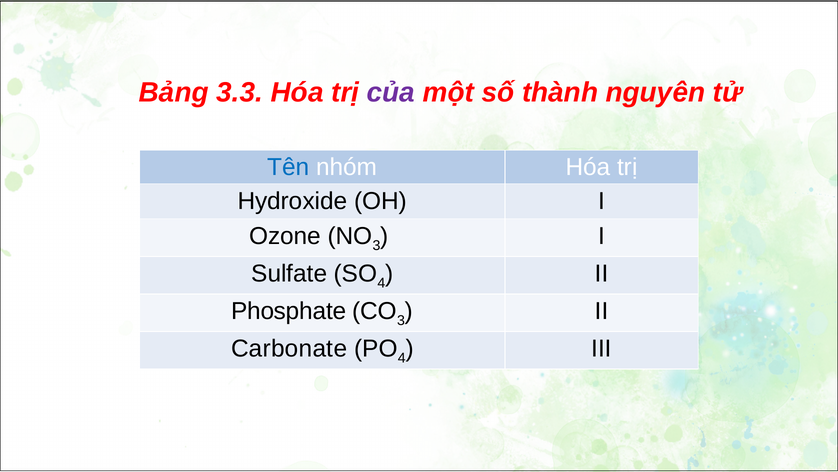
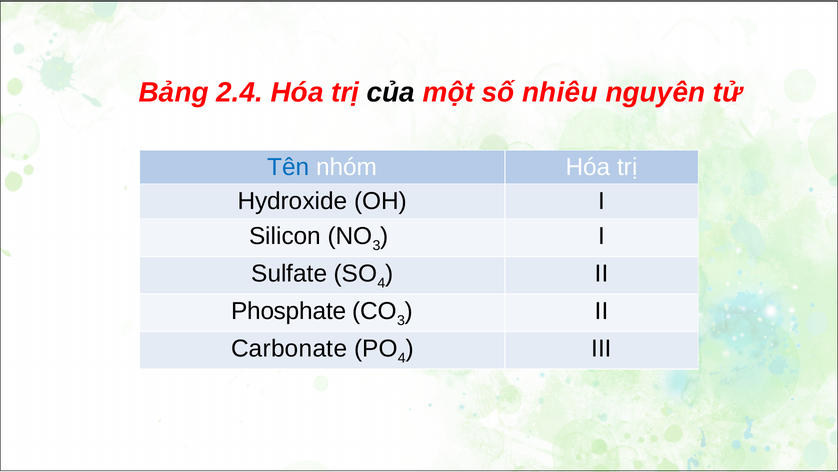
3.3: 3.3 -> 2.4
của colour: purple -> black
thành: thành -> nhiêu
Ozone: Ozone -> Silicon
